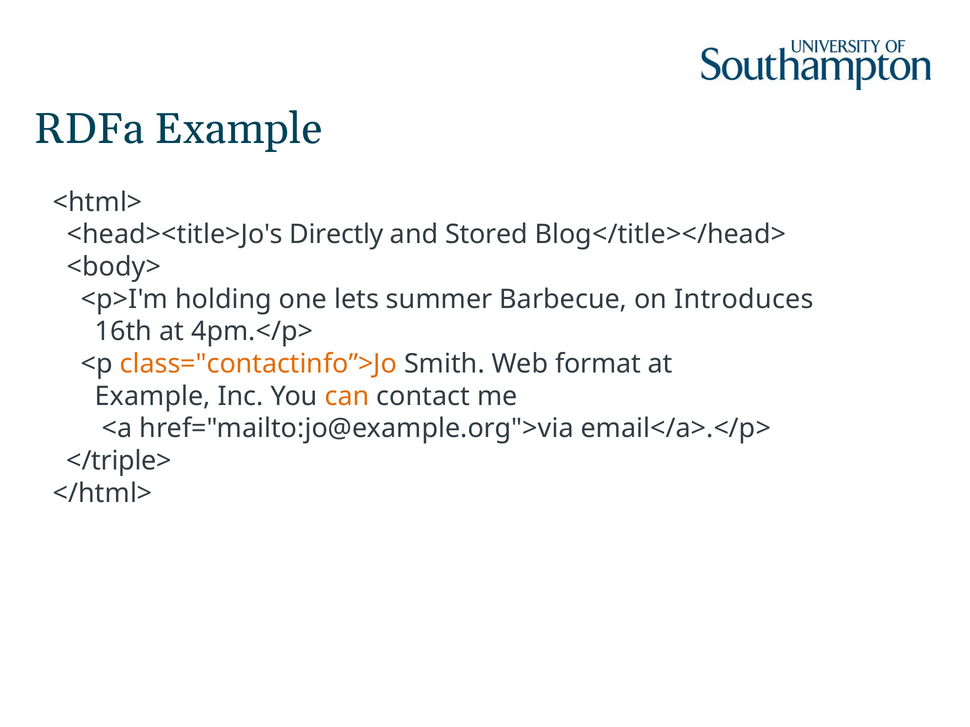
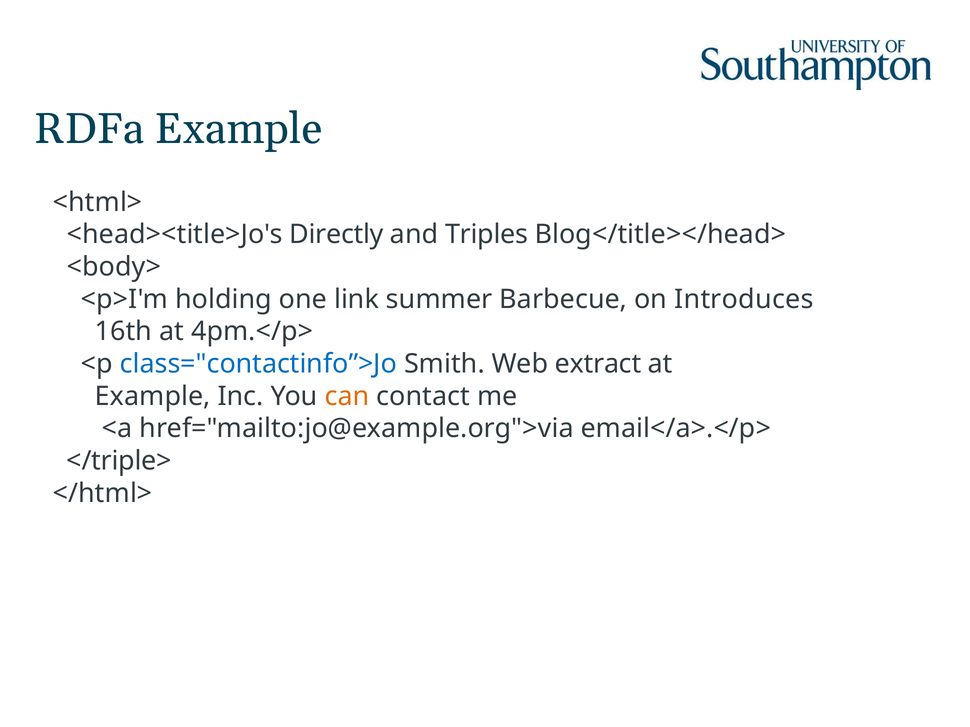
Stored: Stored -> Triples
lets: lets -> link
class="contactinfo”>Jo colour: orange -> blue
format: format -> extract
